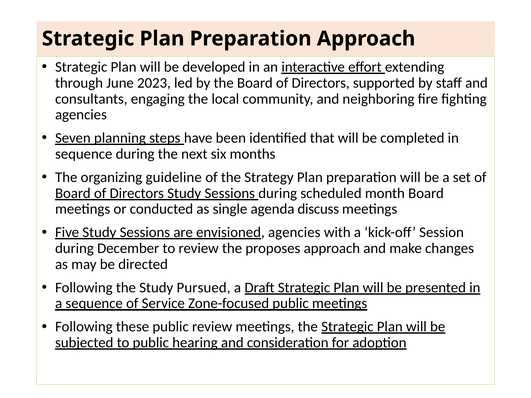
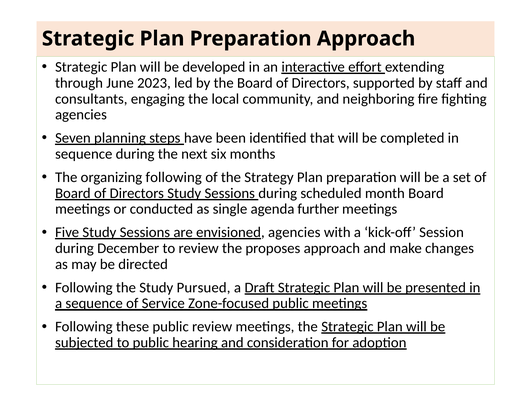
organizing guideline: guideline -> following
discuss: discuss -> further
